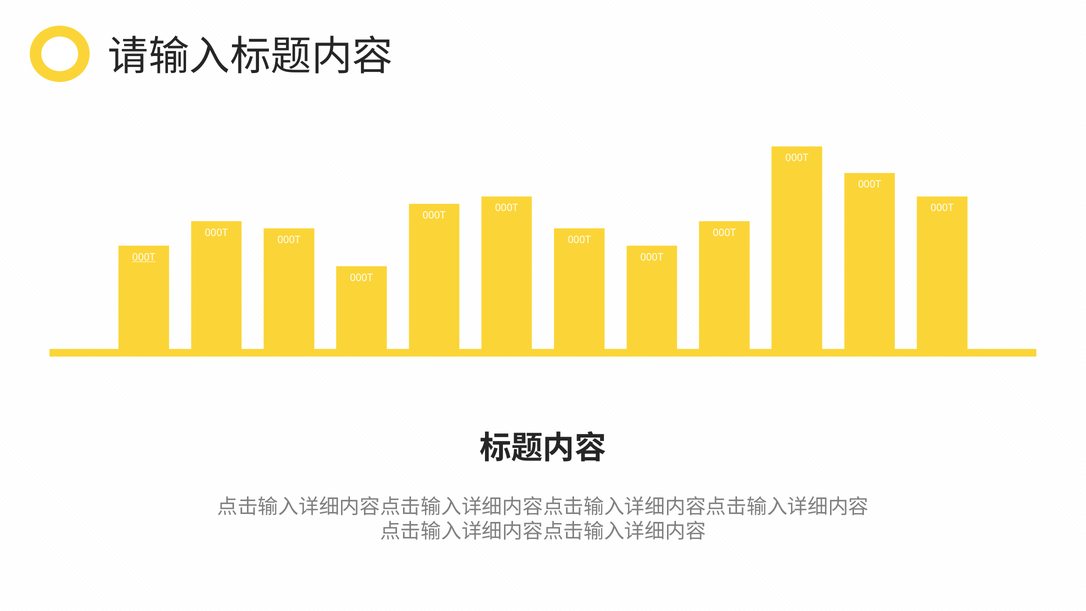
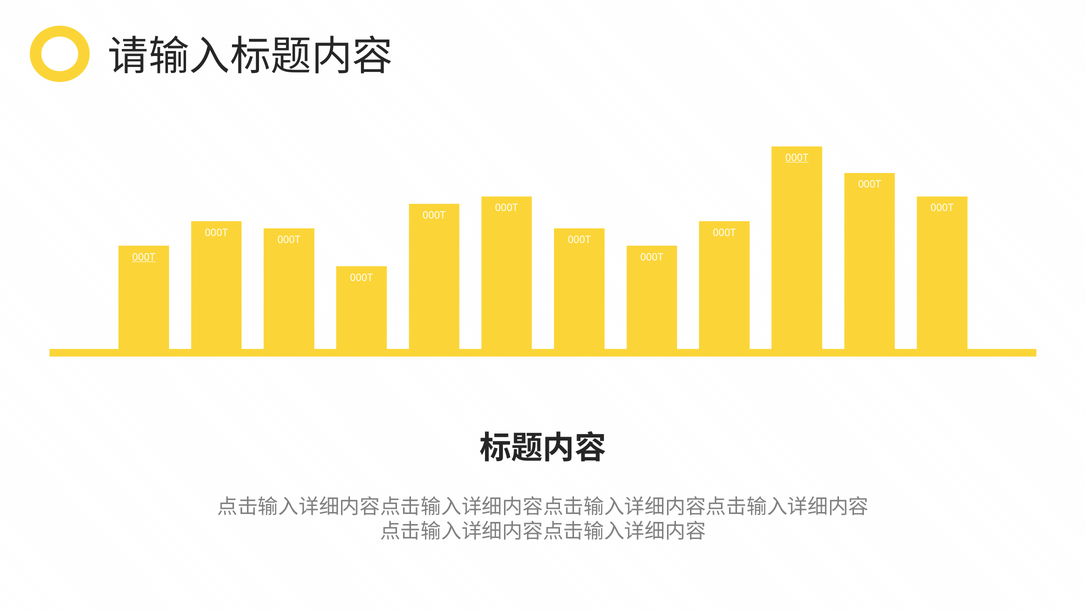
000T at (797, 158) underline: none -> present
